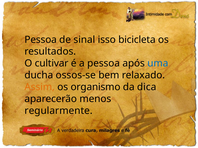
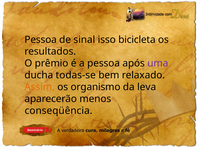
cultivar: cultivar -> prêmio
uma colour: blue -> purple
ossos-se: ossos-se -> todas-se
dica: dica -> leva
regularmente: regularmente -> conseqüência
